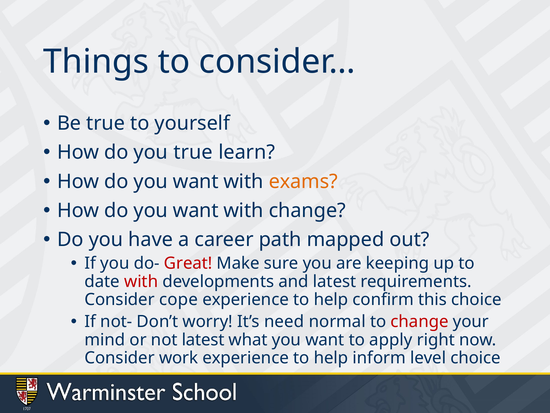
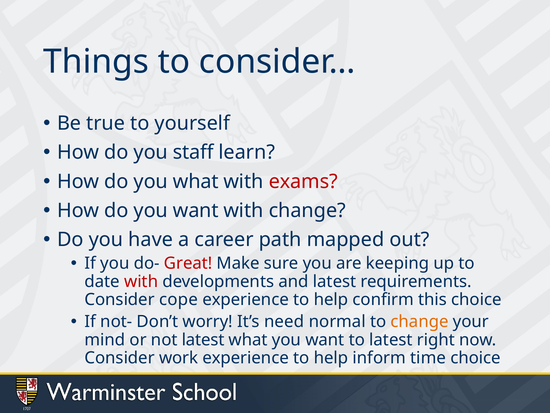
you true: true -> staff
want at (196, 181): want -> what
exams colour: orange -> red
change at (420, 321) colour: red -> orange
to apply: apply -> latest
level: level -> time
